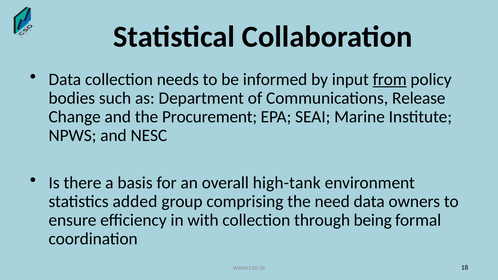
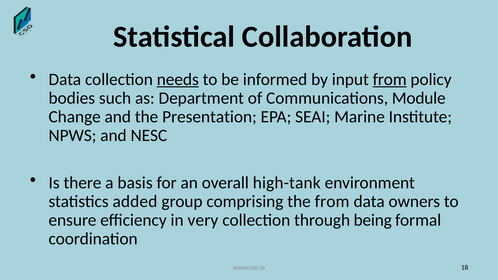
needs underline: none -> present
Release: Release -> Module
Procurement: Procurement -> Presentation
the need: need -> from
with: with -> very
